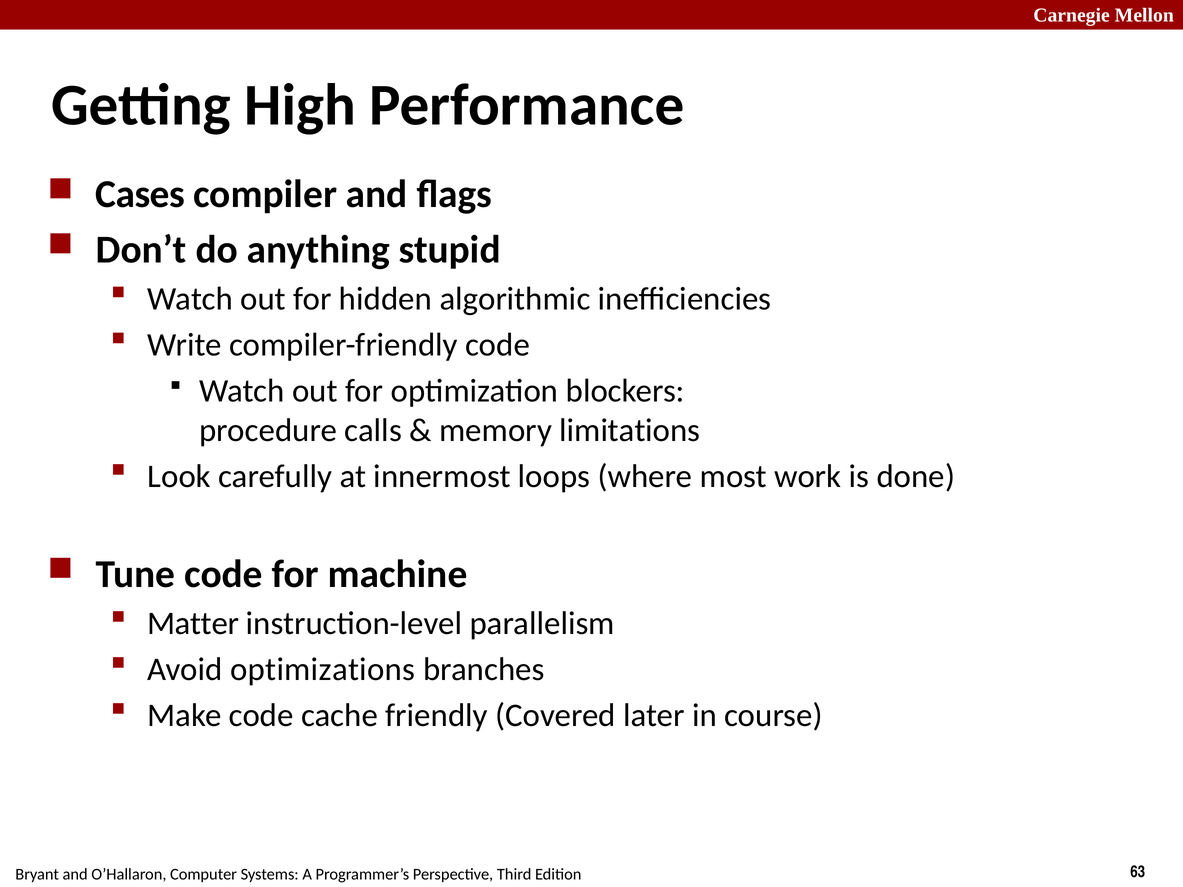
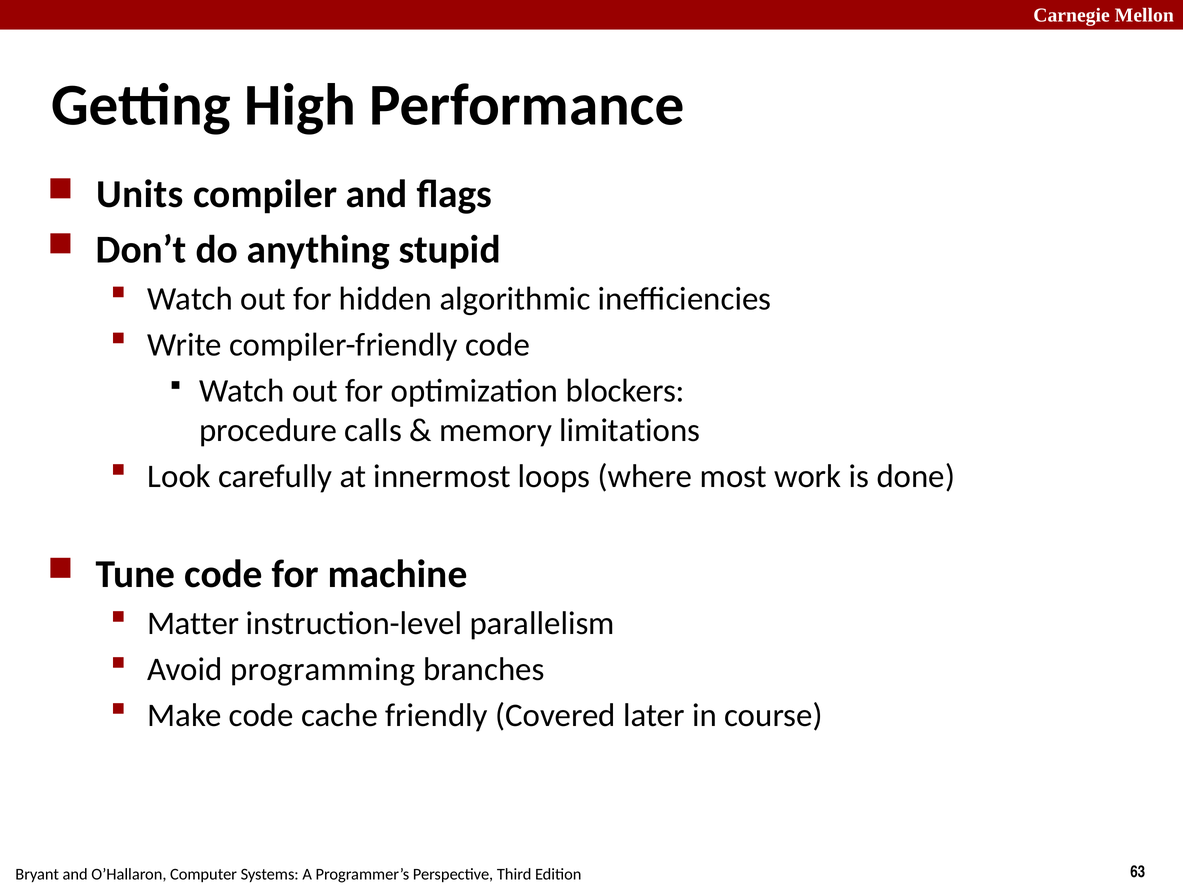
Cases: Cases -> Units
optimizations: optimizations -> programming
